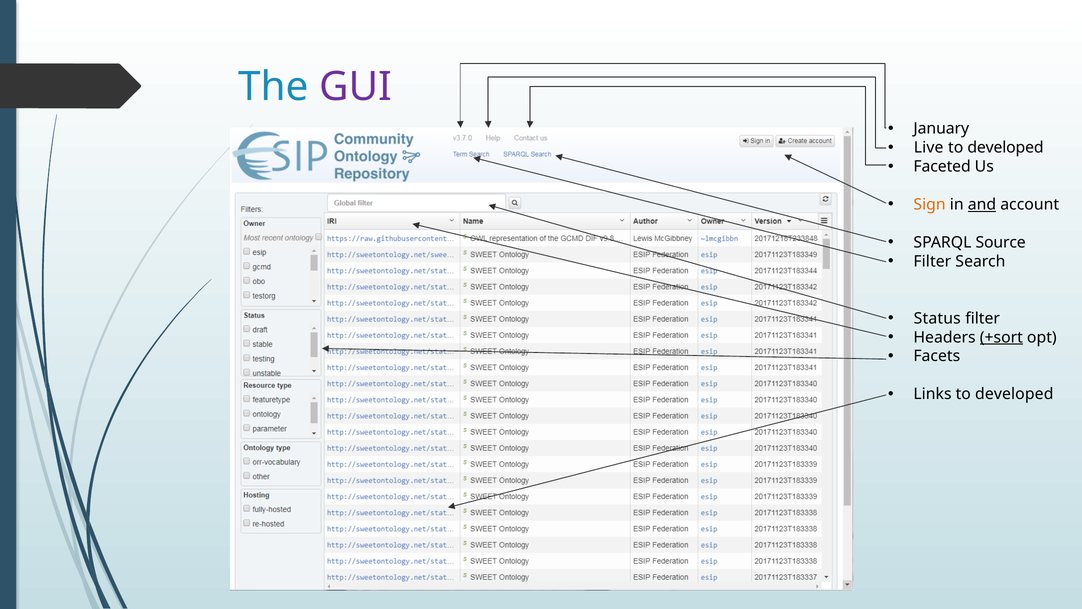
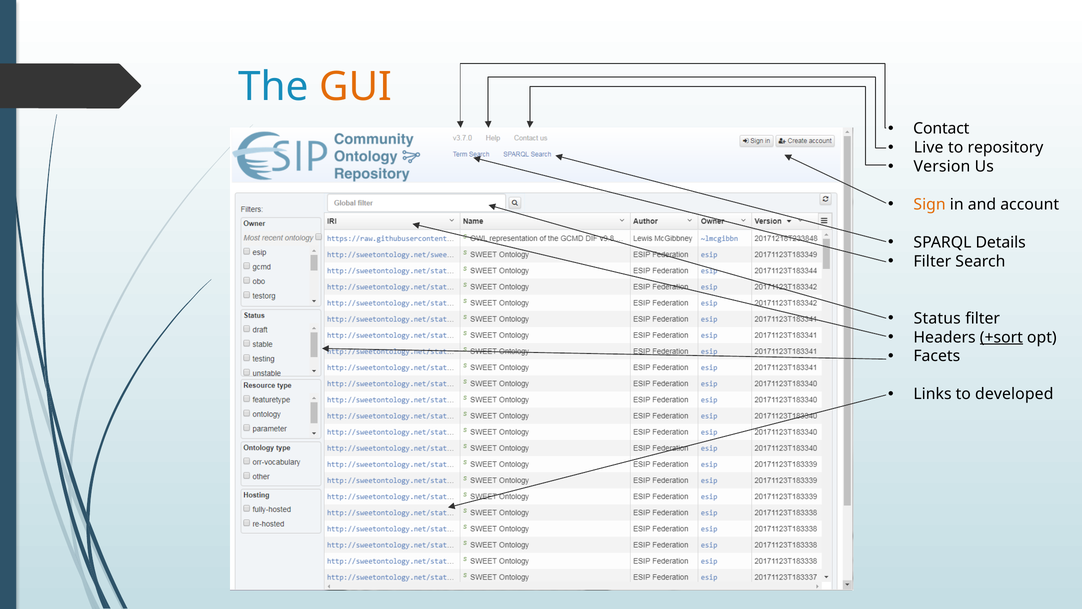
GUI colour: purple -> orange
January: January -> Contact
developed at (1006, 148): developed -> repository
Faceted: Faceted -> Version
and underline: present -> none
Source: Source -> Details
